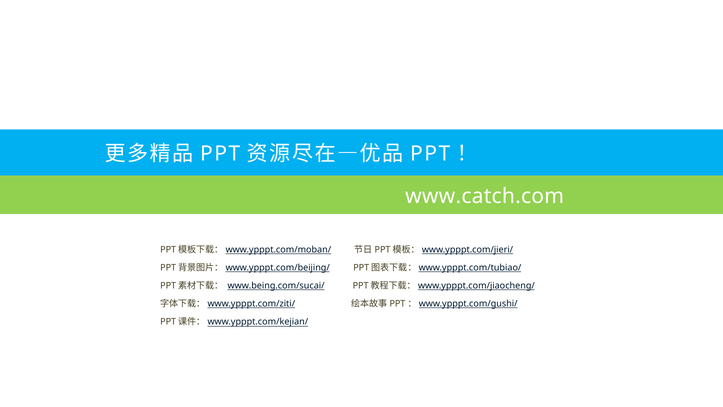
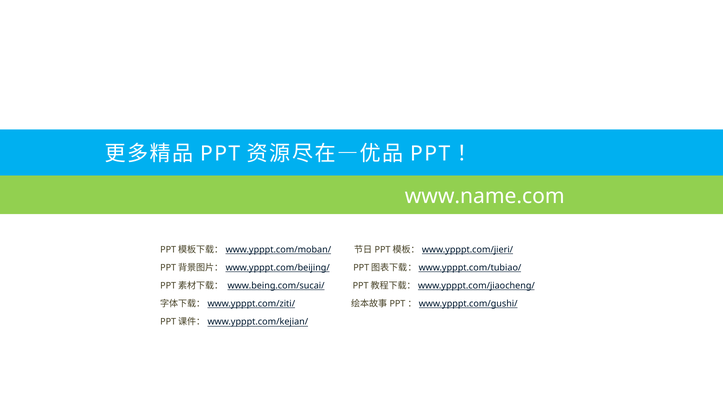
www.catch.com: www.catch.com -> www.name.com
